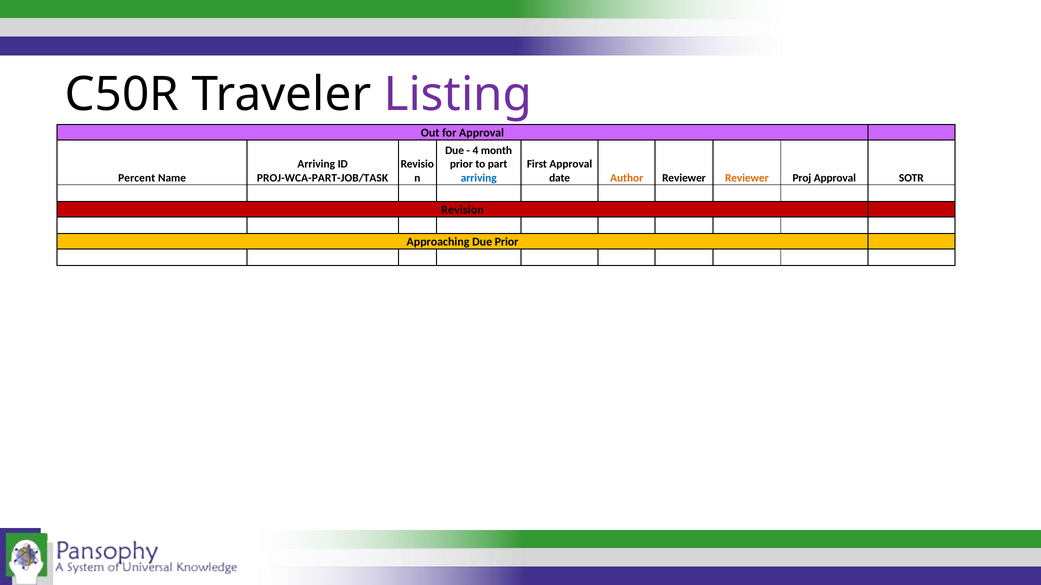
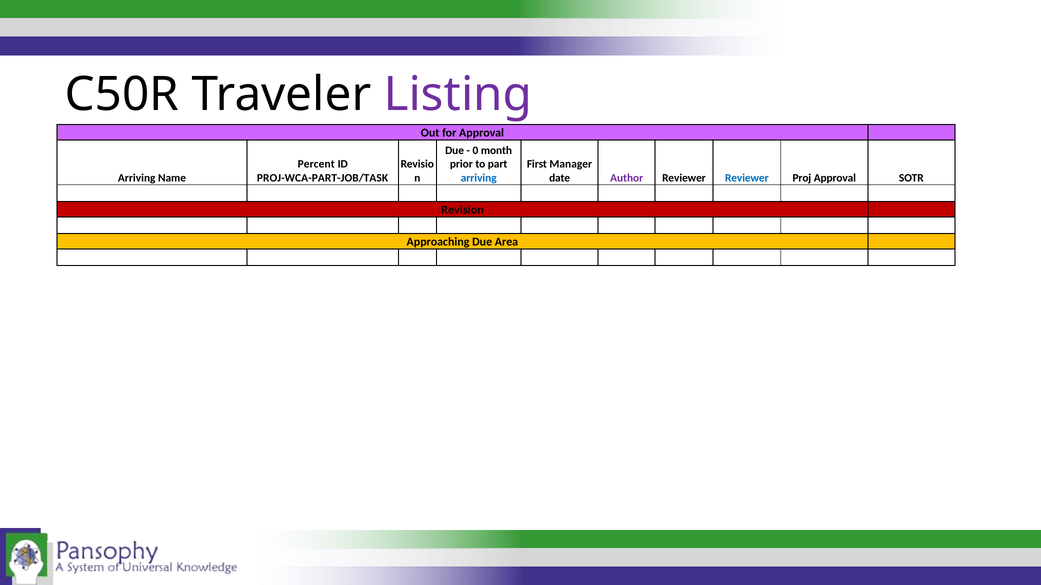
4: 4 -> 0
Arriving at (316, 164): Arriving -> Percent
First Approval: Approval -> Manager
Percent at (137, 178): Percent -> Arriving
Author colour: orange -> purple
Reviewer at (747, 178) colour: orange -> blue
Due Prior: Prior -> Area
